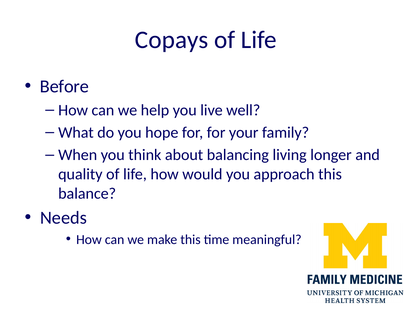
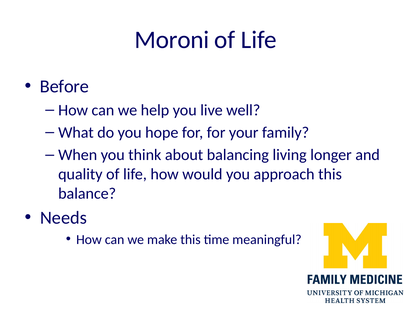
Copays: Copays -> Moroni
